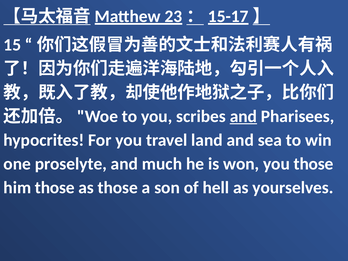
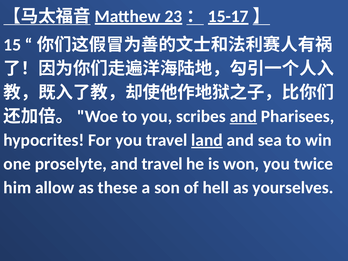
land underline: none -> present
and much: much -> travel
you those: those -> twice
him those: those -> allow
as those: those -> these
